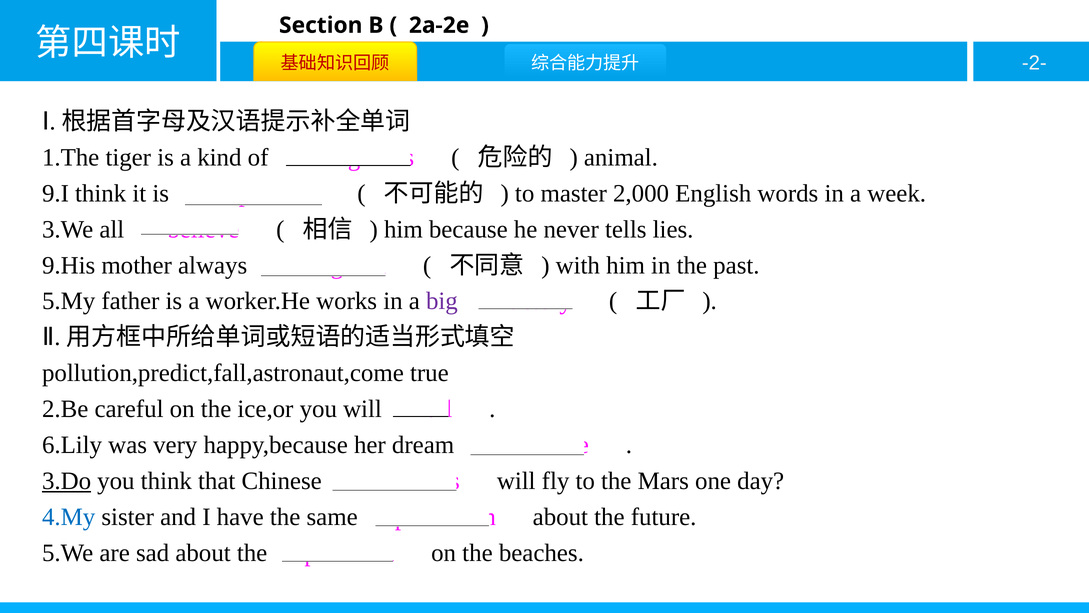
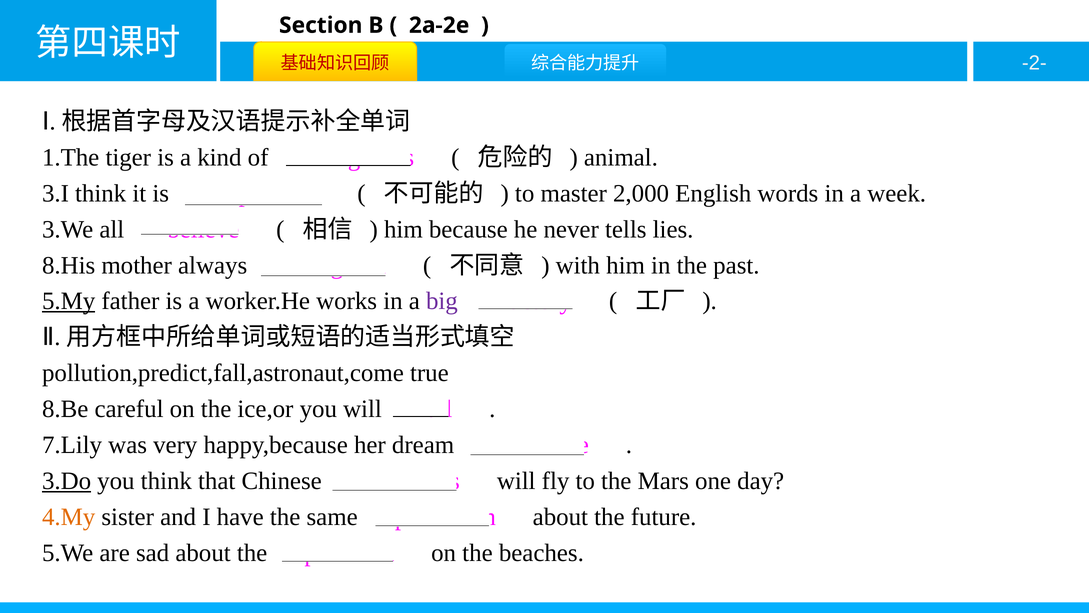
9.I: 9.I -> 3.I
9.His: 9.His -> 8.His
5.My underline: none -> present
2.Be: 2.Be -> 8.Be
6.Lily: 6.Lily -> 7.Lily
4.My colour: blue -> orange
